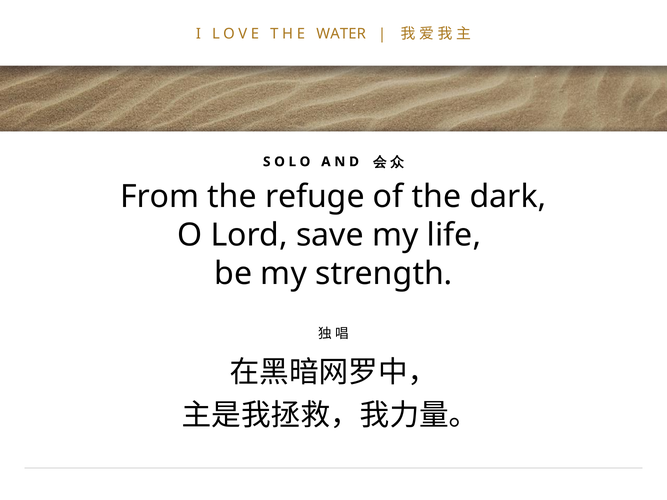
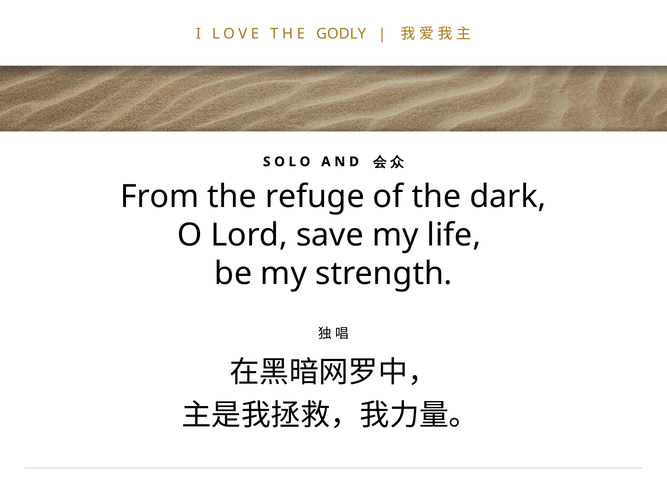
WATER: WATER -> GODLY
